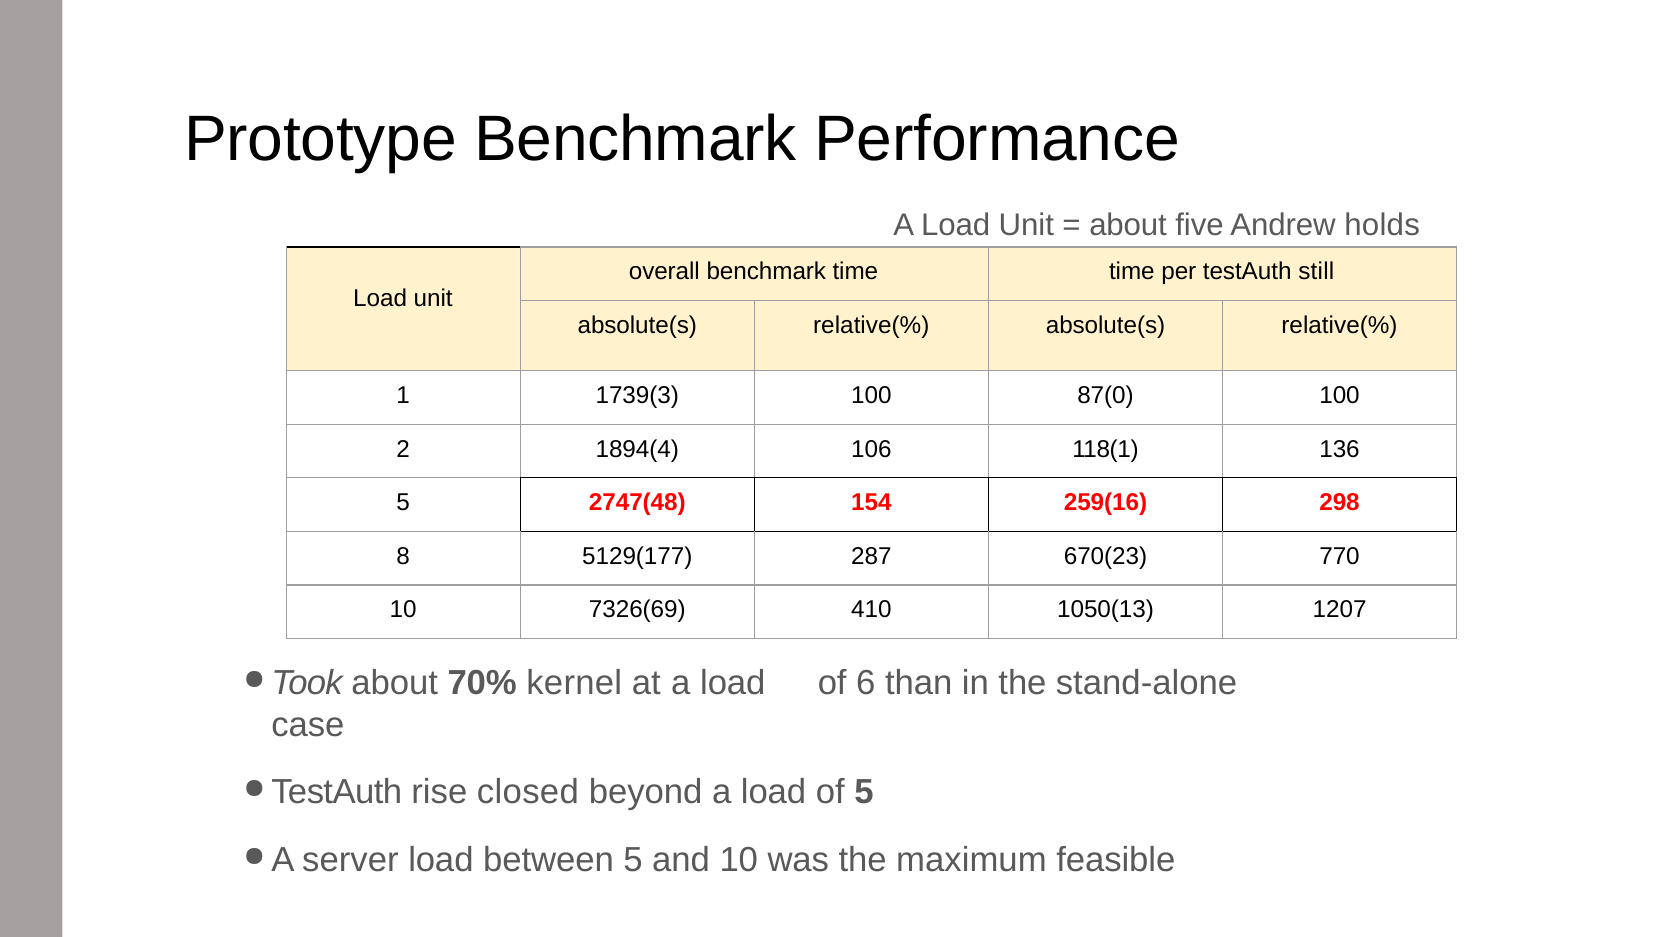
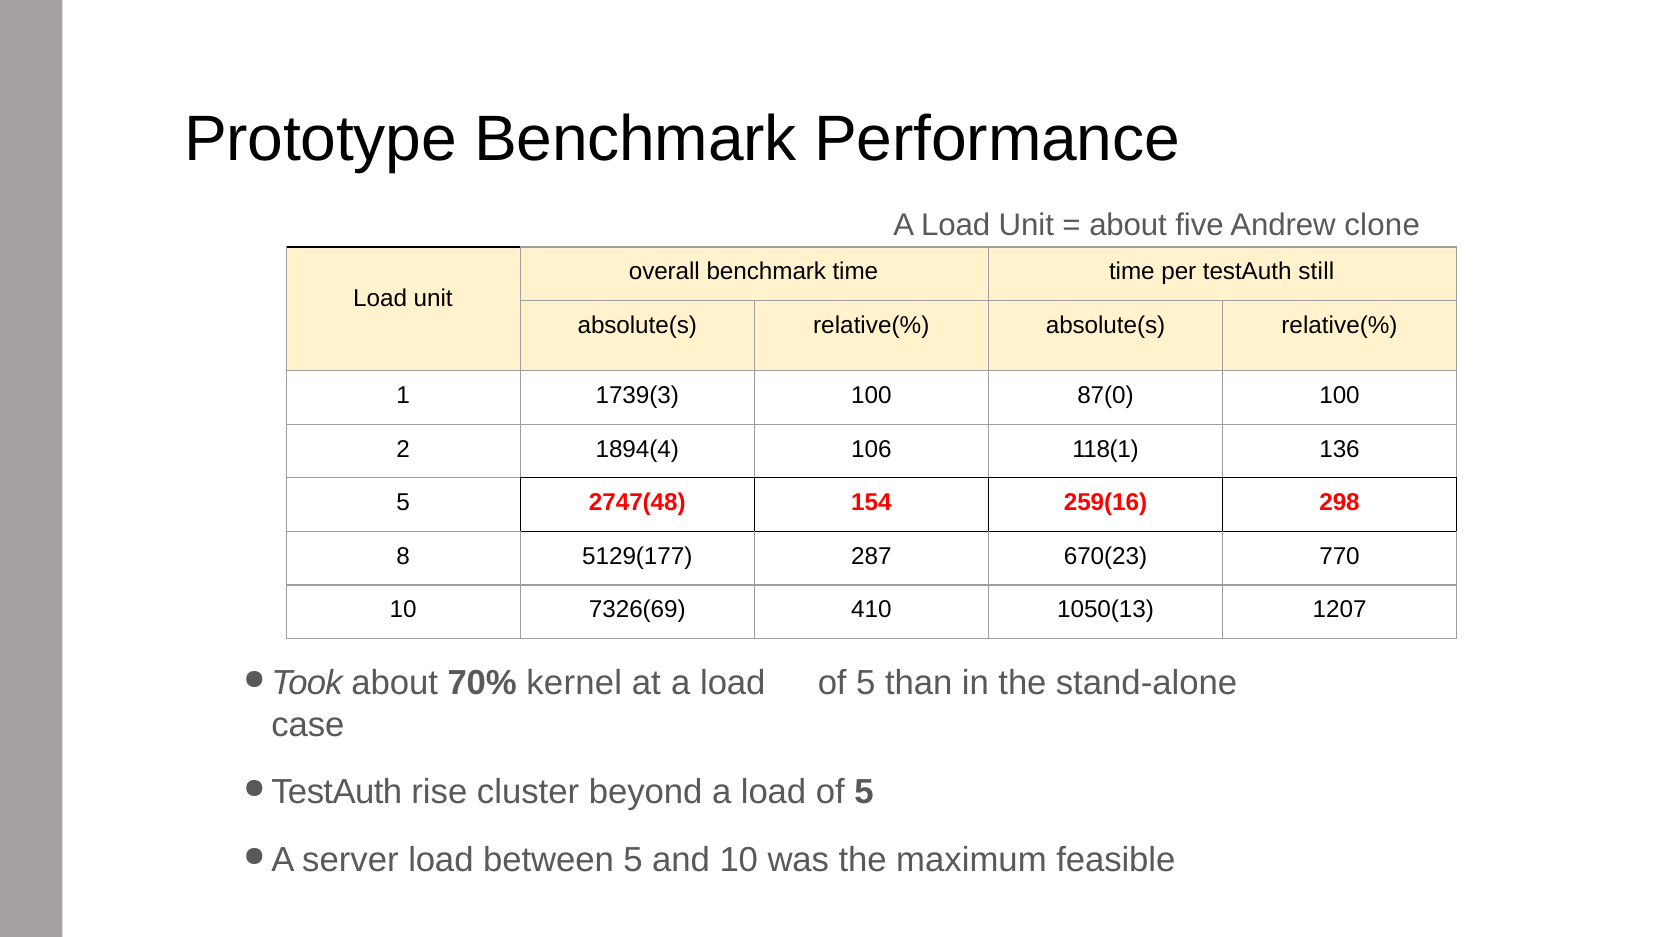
holds: holds -> clone
6 at (866, 683): 6 -> 5
closed: closed -> cluster
